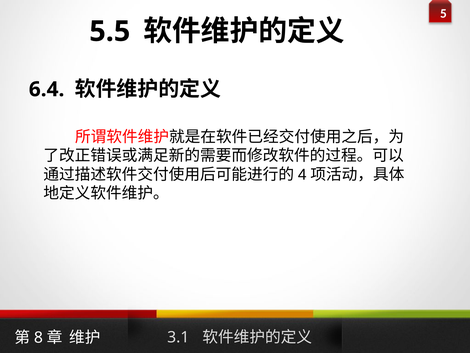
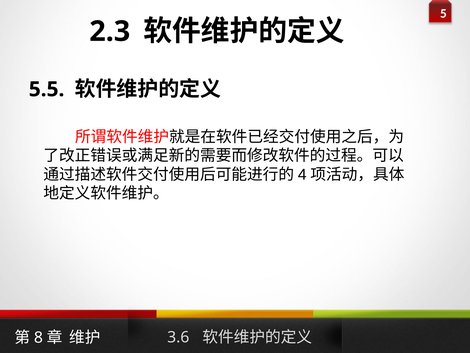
5.5: 5.5 -> 2.3
6.4: 6.4 -> 5.5
3.1: 3.1 -> 3.6
